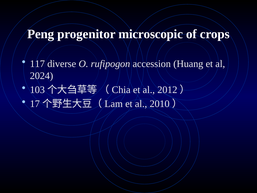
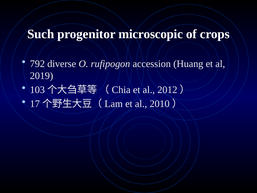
Peng: Peng -> Such
117: 117 -> 792
2024: 2024 -> 2019
